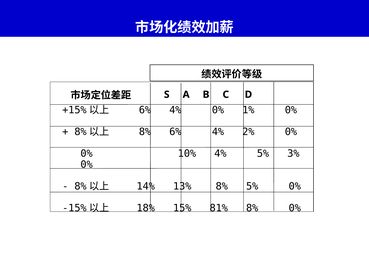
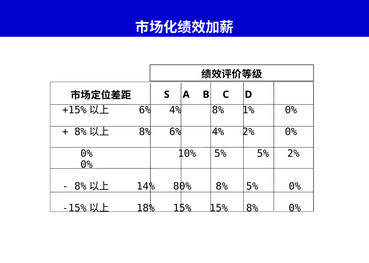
4% 0%: 0% -> 8%
10% 4%: 4% -> 5%
5% 3%: 3% -> 2%
13%: 13% -> 80%
15% 81%: 81% -> 15%
